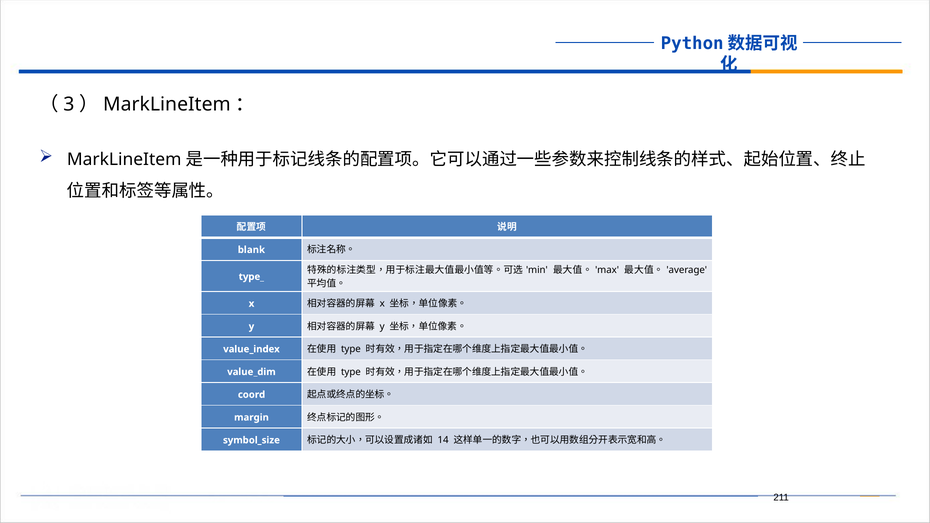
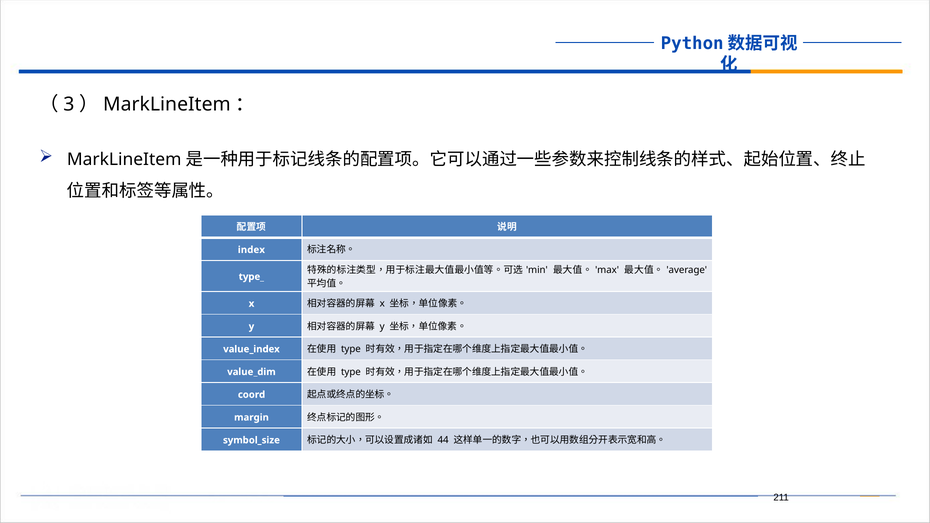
blank: blank -> index
14: 14 -> 44
